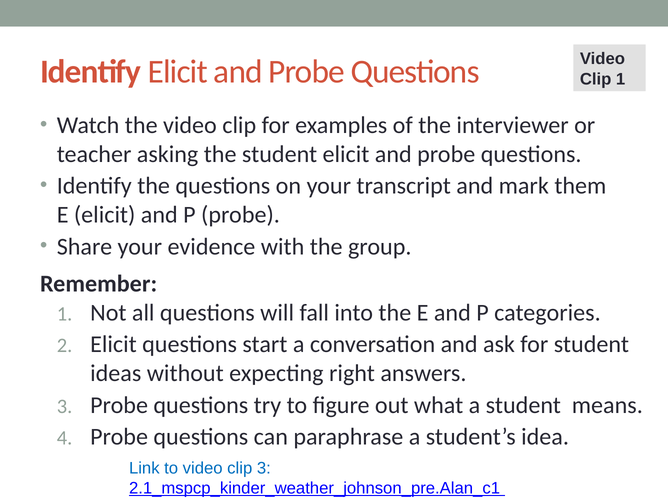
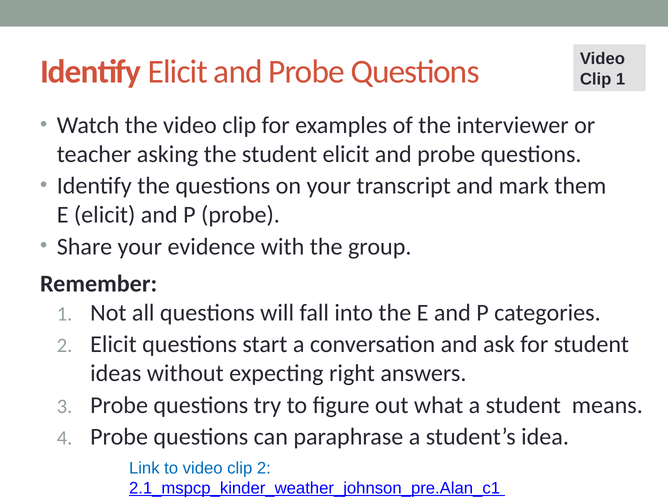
clip 3: 3 -> 2
